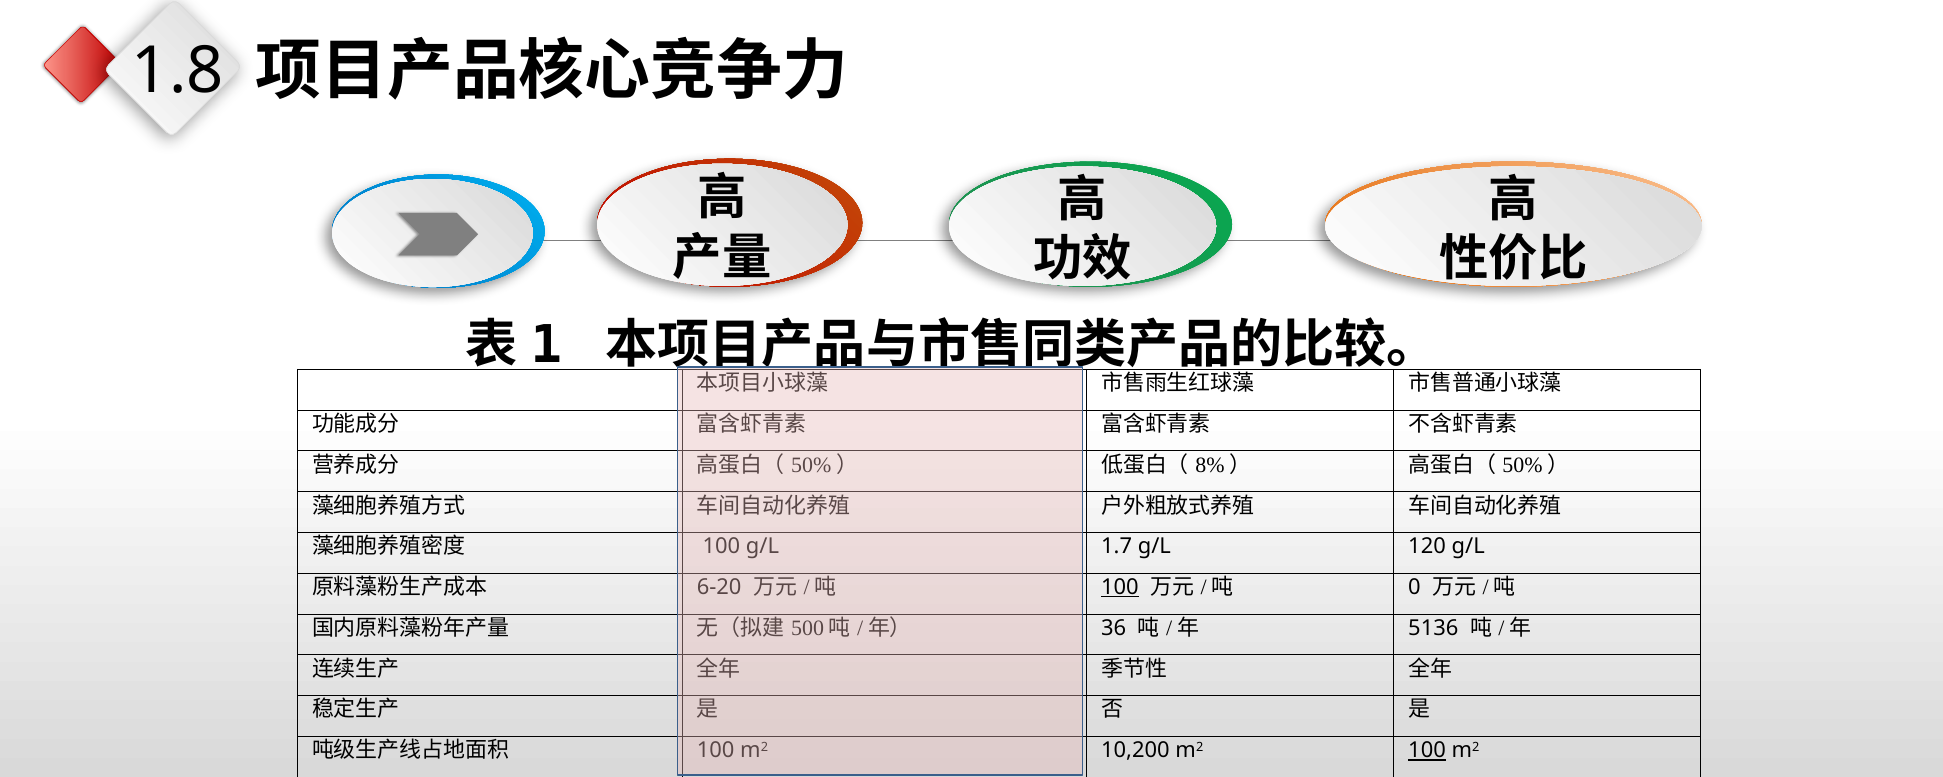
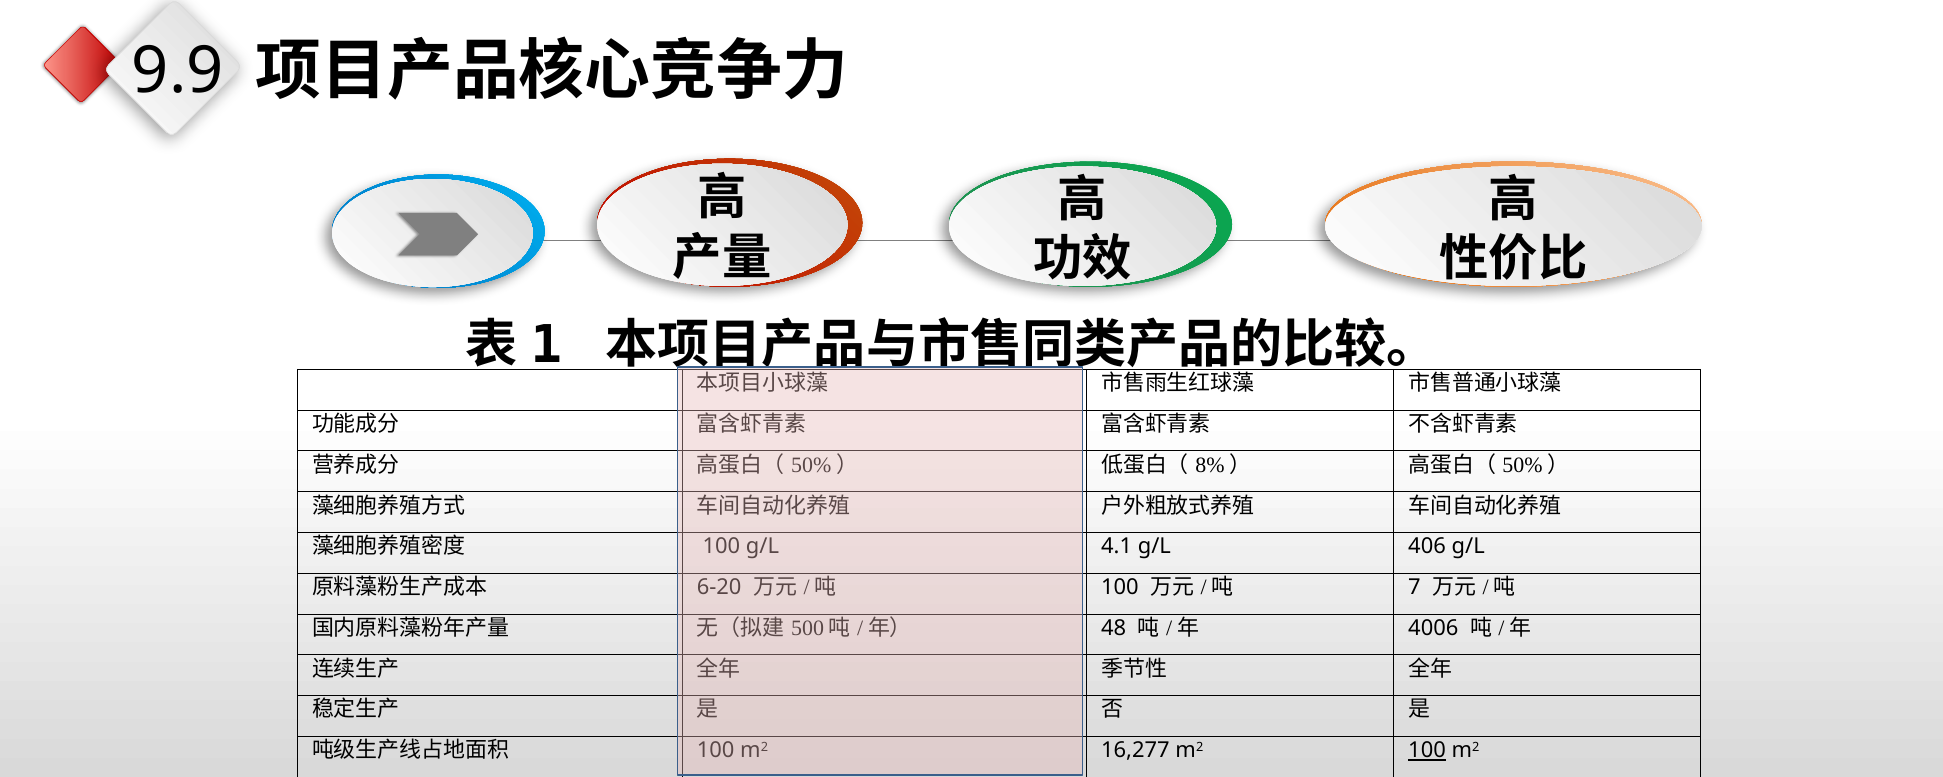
1.8: 1.8 -> 9.9
1.7: 1.7 -> 4.1
120: 120 -> 406
100 at (1120, 587) underline: present -> none
0: 0 -> 7
36: 36 -> 48
5136: 5136 -> 4006
10,200: 10,200 -> 16,277
